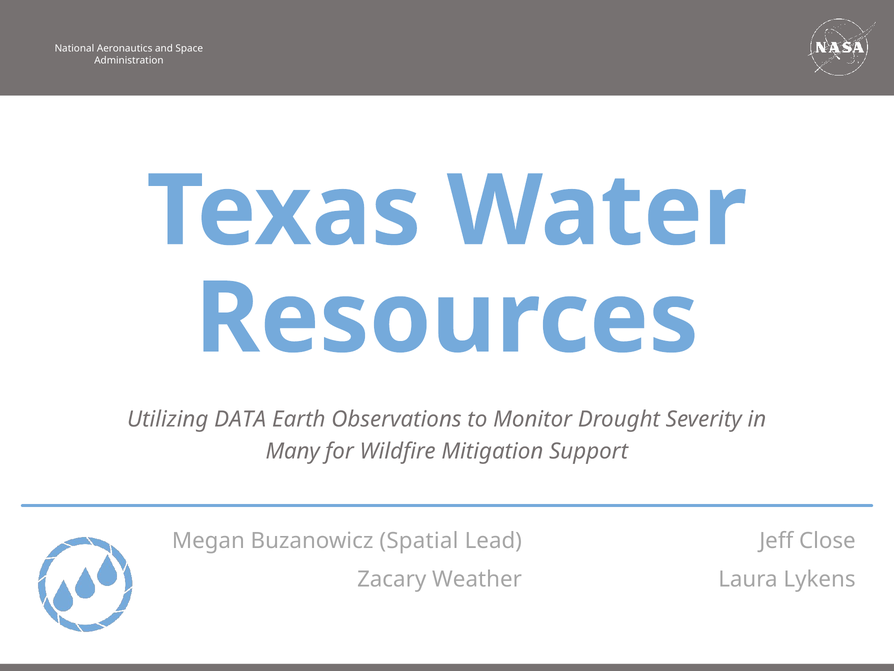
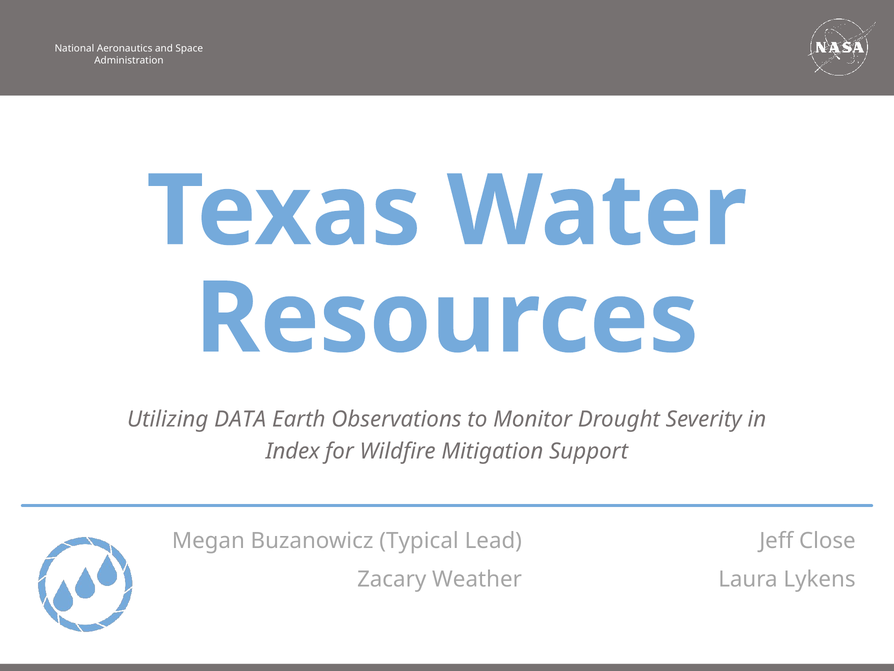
Many: Many -> Index
Spatial: Spatial -> Typical
